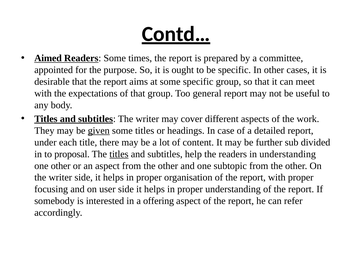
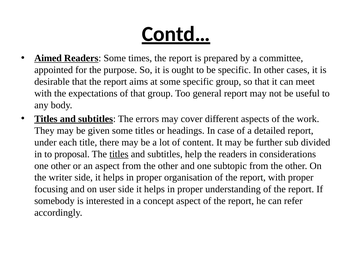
subtitles The writer: writer -> errors
given underline: present -> none
in understanding: understanding -> considerations
offering: offering -> concept
